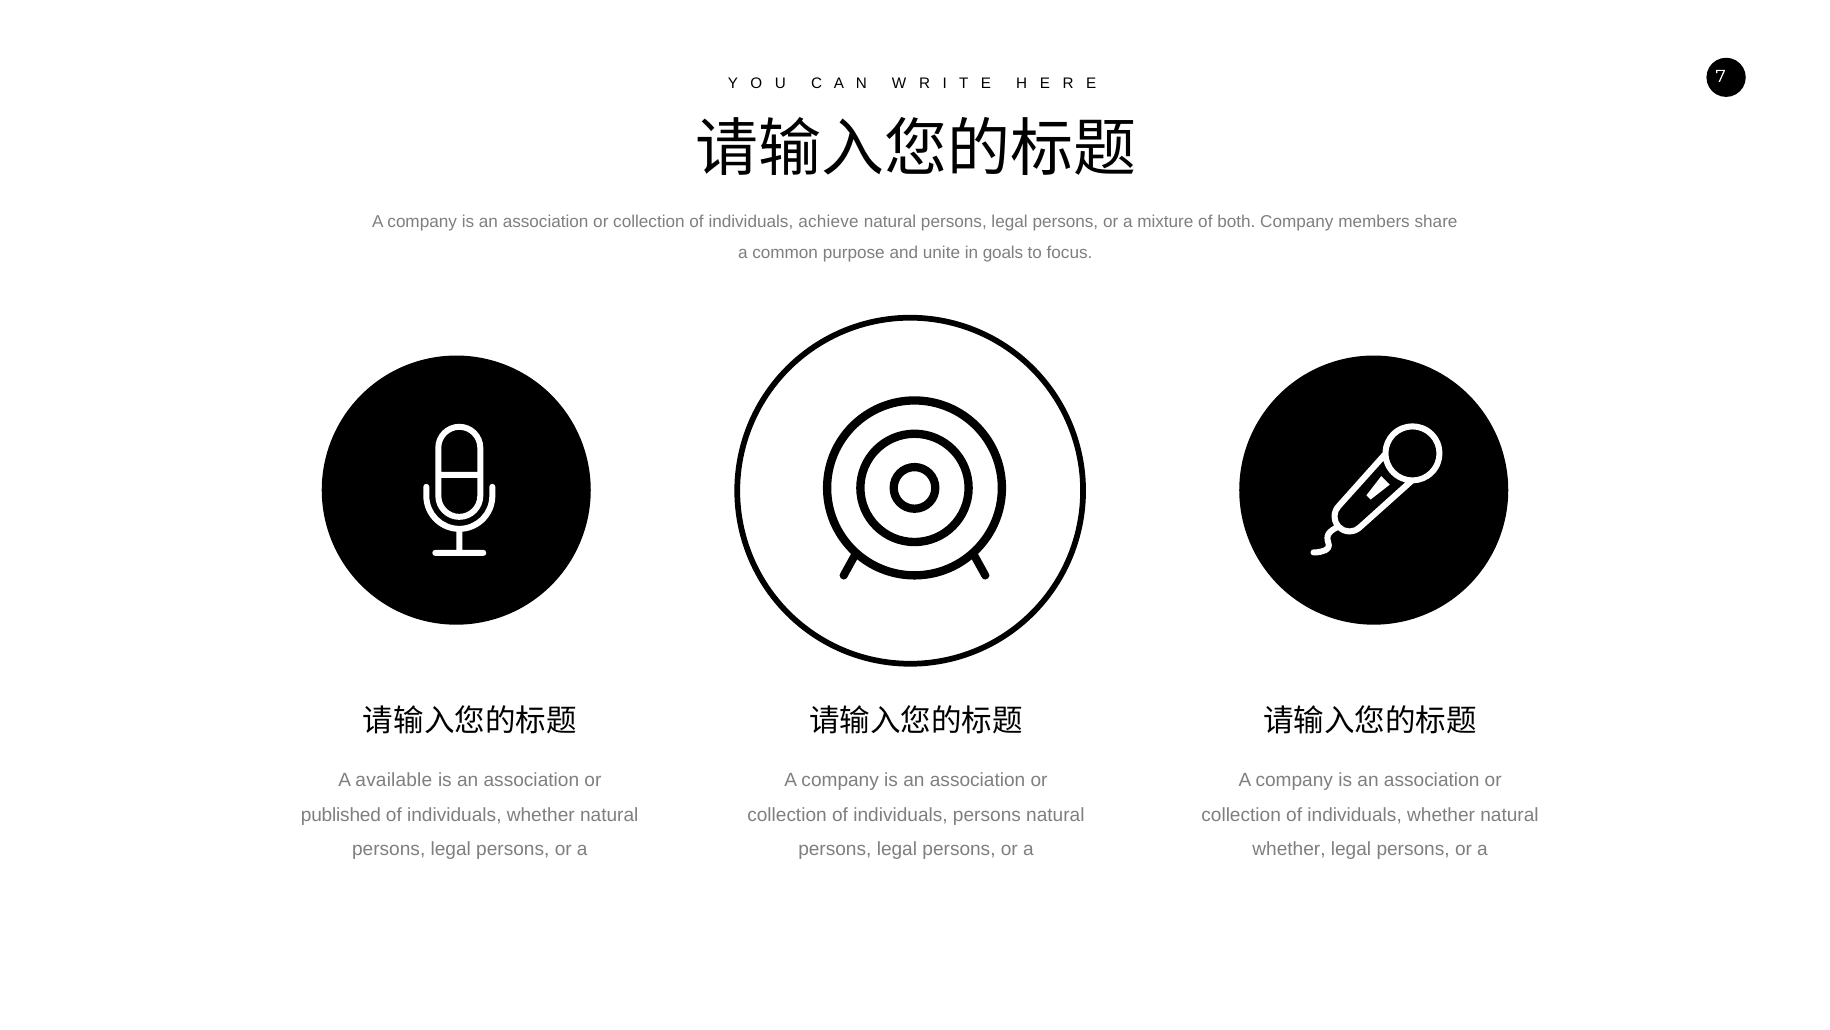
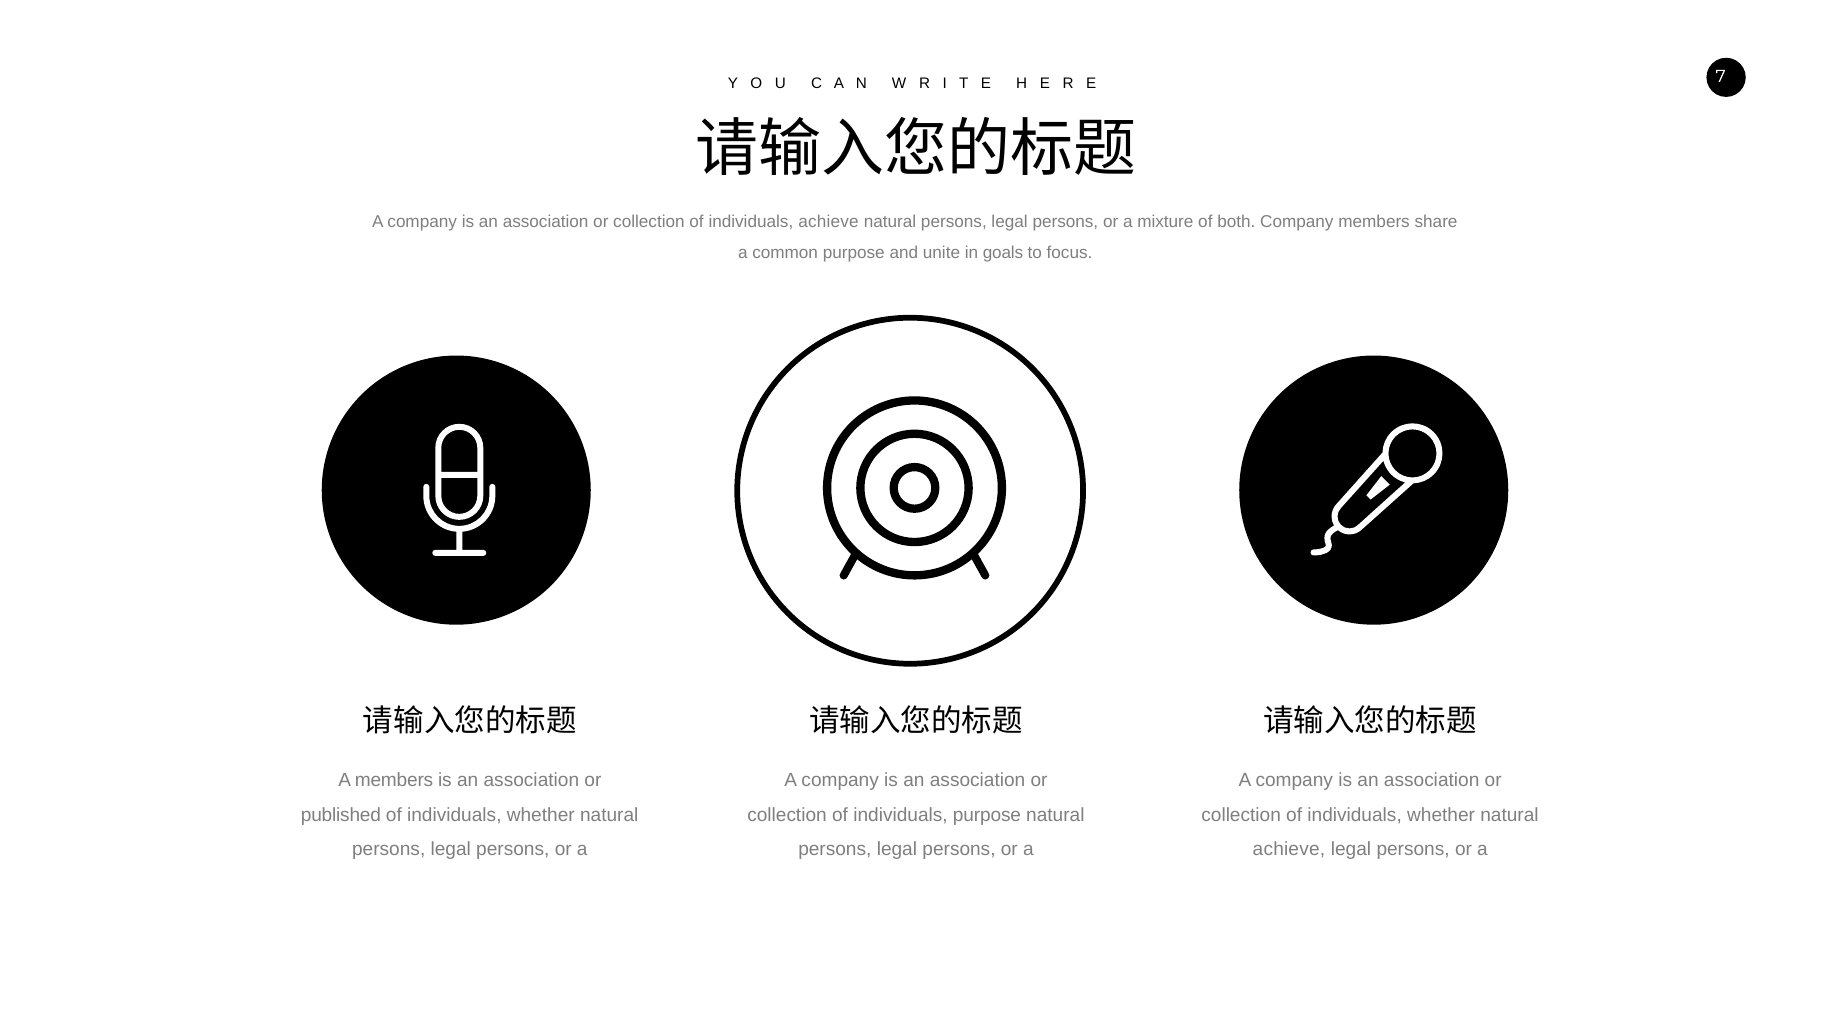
A available: available -> members
individuals persons: persons -> purpose
whether at (1289, 849): whether -> achieve
